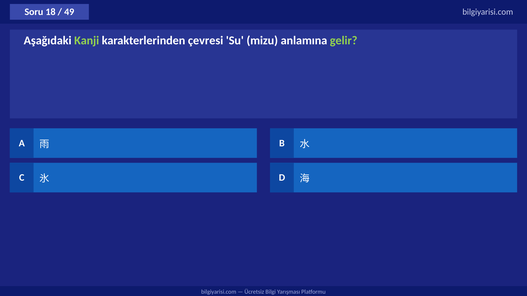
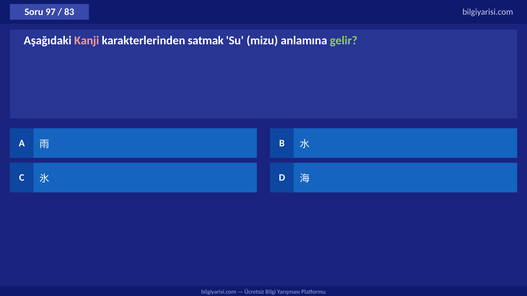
18: 18 -> 97
49: 49 -> 83
Kanji colour: light green -> pink
çevresi: çevresi -> satmak
